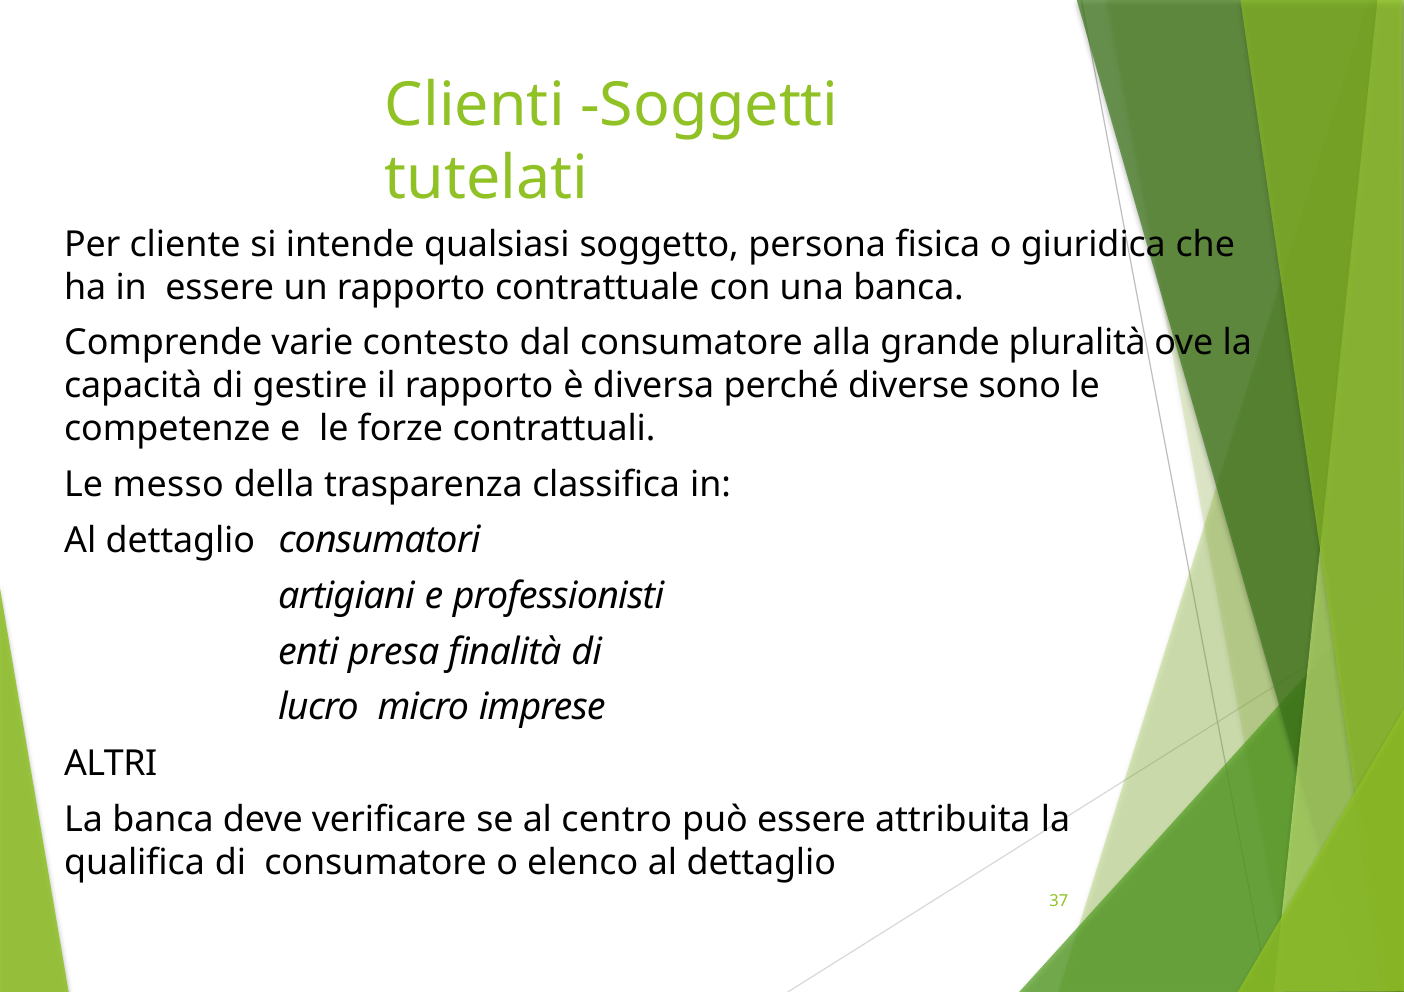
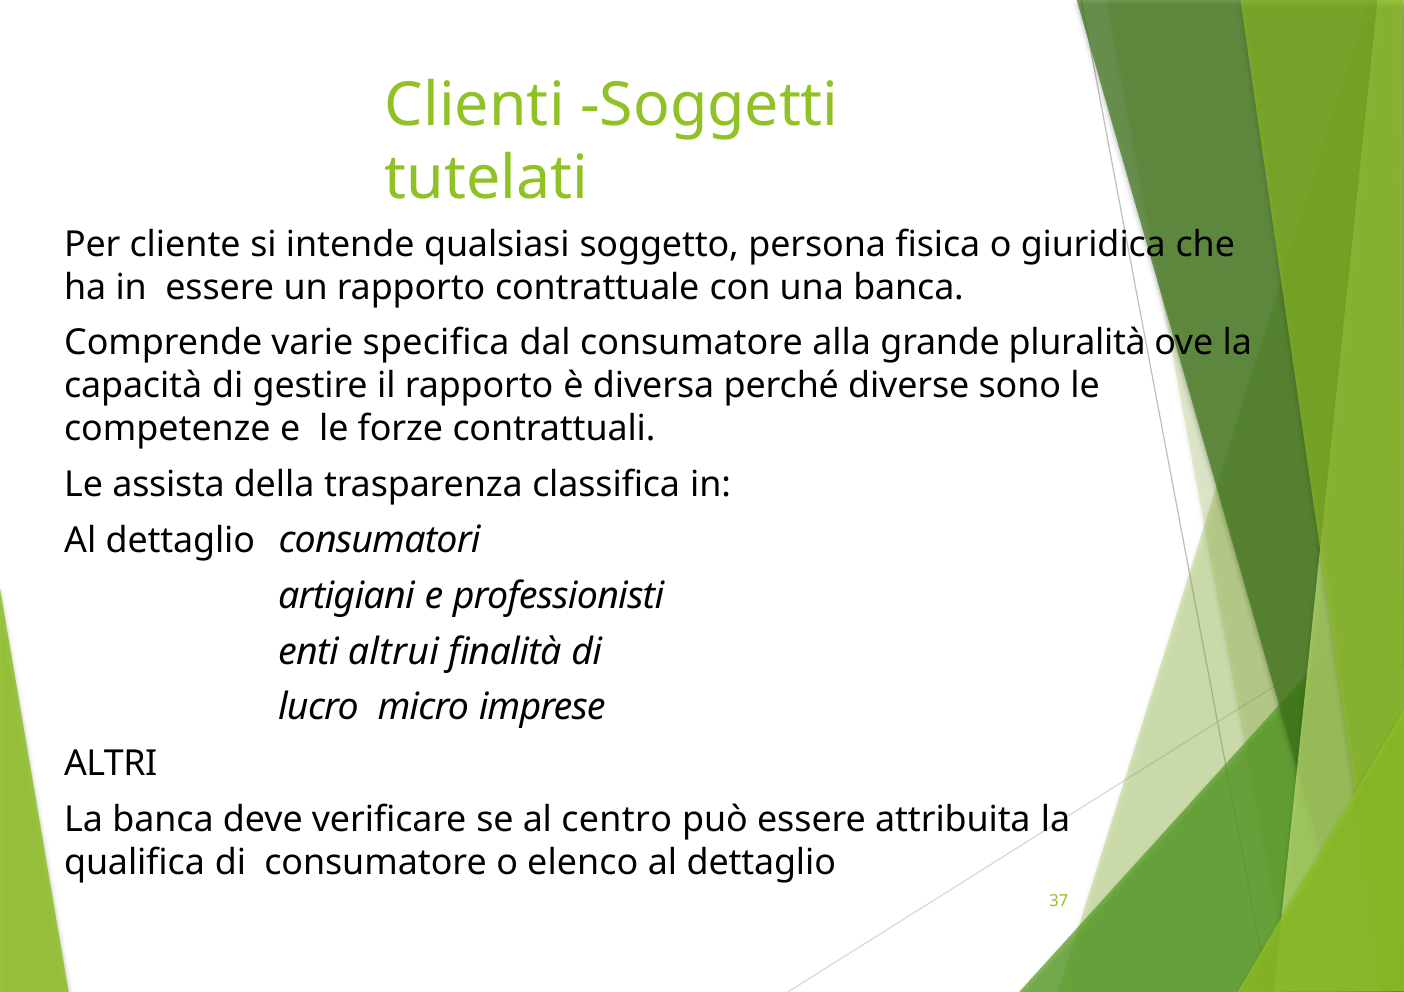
contesto: contesto -> specifica
messo: messo -> assista
presa: presa -> altrui
